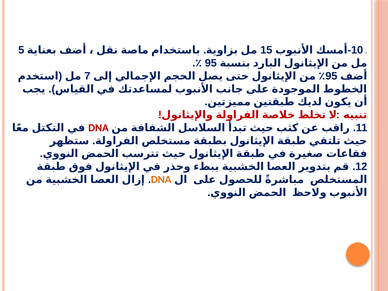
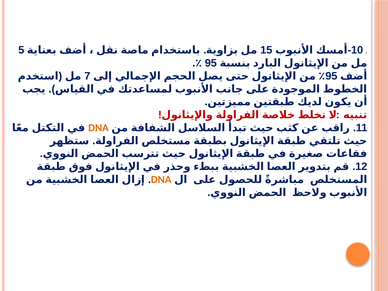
DNA at (98, 128) colour: red -> orange
